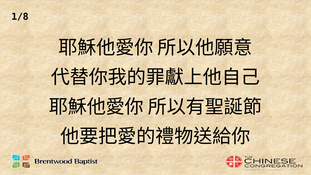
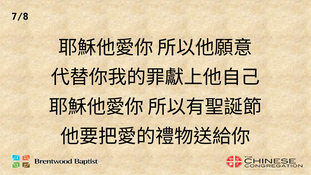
1/8: 1/8 -> 7/8
